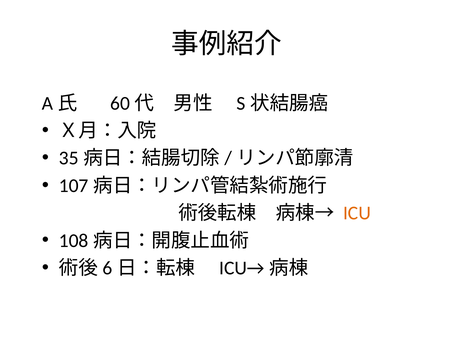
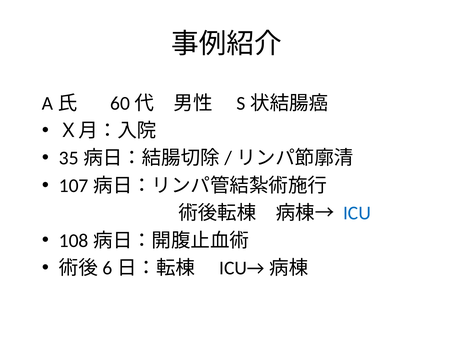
ICU colour: orange -> blue
